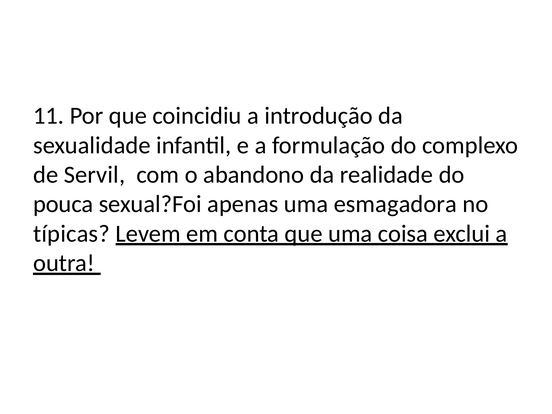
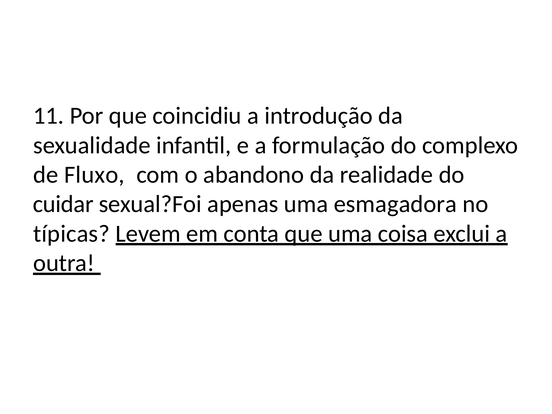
Servil: Servil -> Fluxo
pouca: pouca -> cuidar
